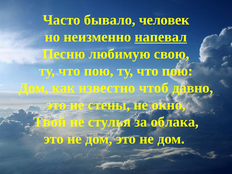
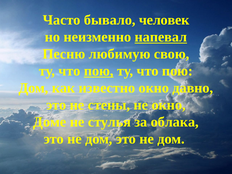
пою at (99, 71) underline: none -> present
известно чтоб: чтоб -> окно
Твой: Твой -> Доме
